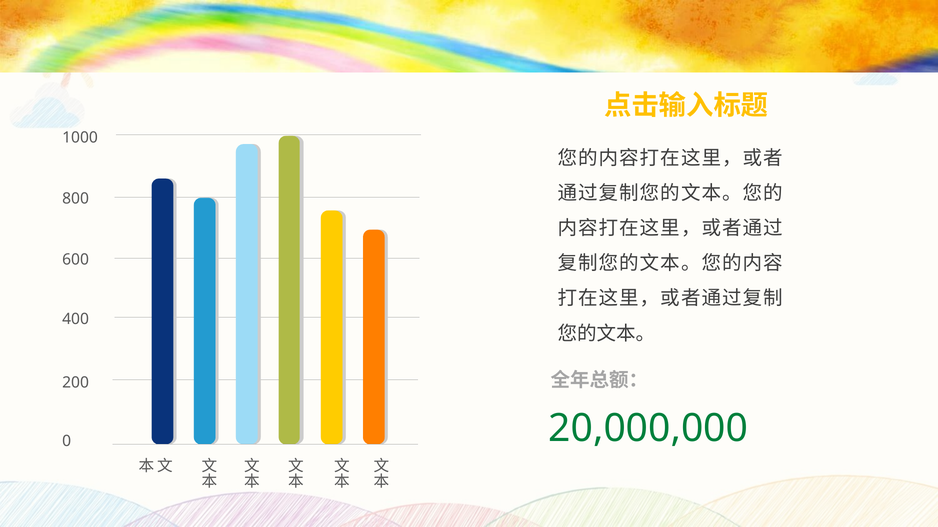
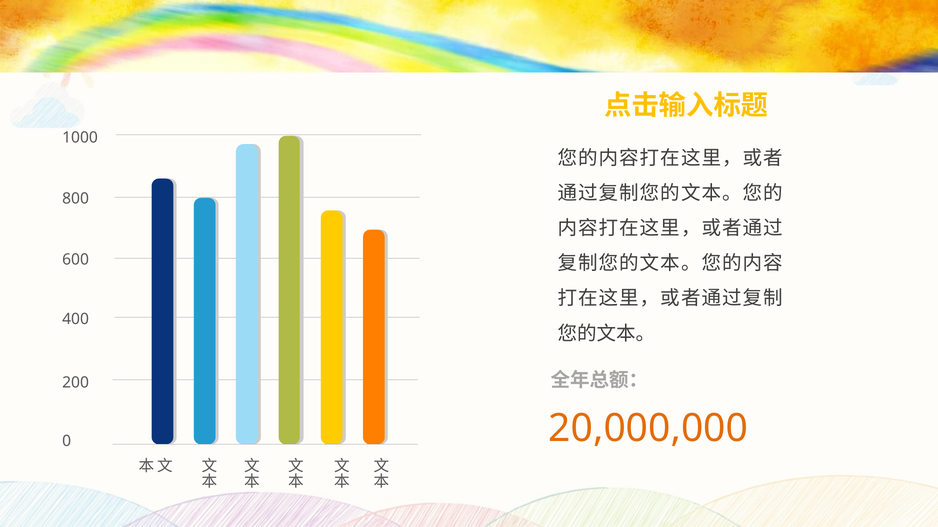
20,000,000 colour: green -> orange
